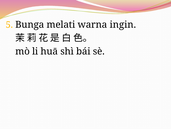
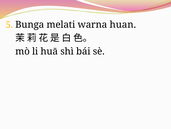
ingin: ingin -> huan
